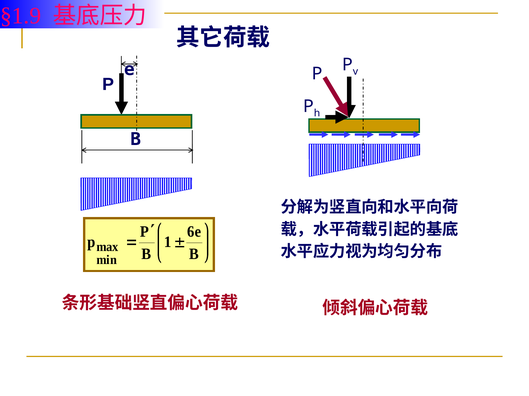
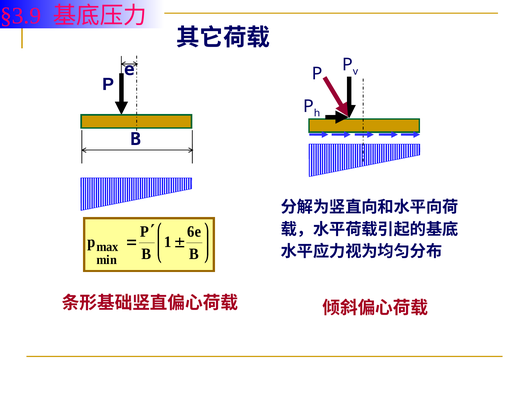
§1.9: §1.9 -> §3.9
